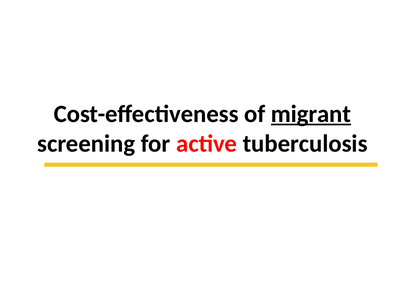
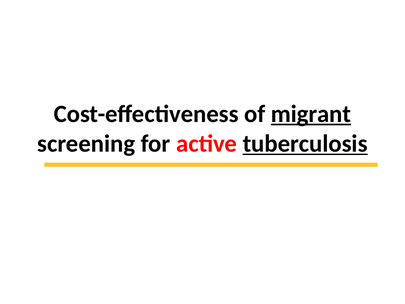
tuberculosis underline: none -> present
